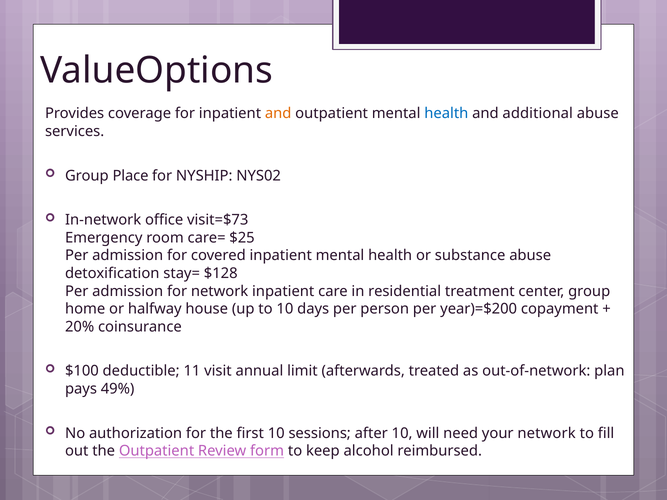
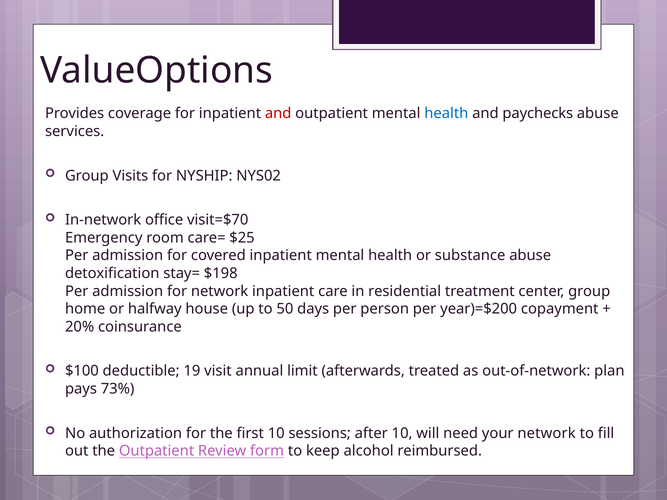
and at (278, 114) colour: orange -> red
additional: additional -> paychecks
Place: Place -> Visits
visit=$73: visit=$73 -> visit=$70
$128: $128 -> $198
to 10: 10 -> 50
11: 11 -> 19
49%: 49% -> 73%
